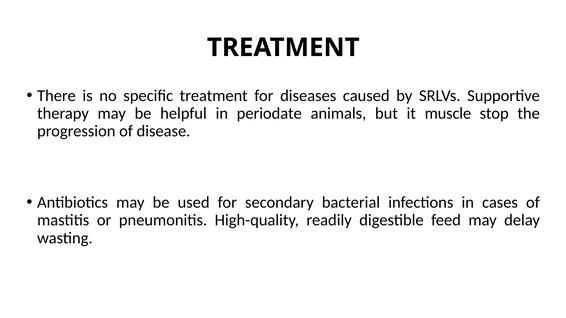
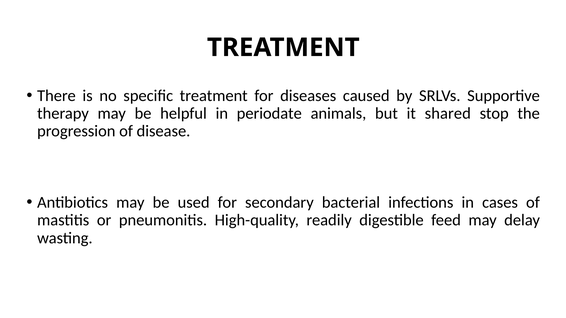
muscle: muscle -> shared
